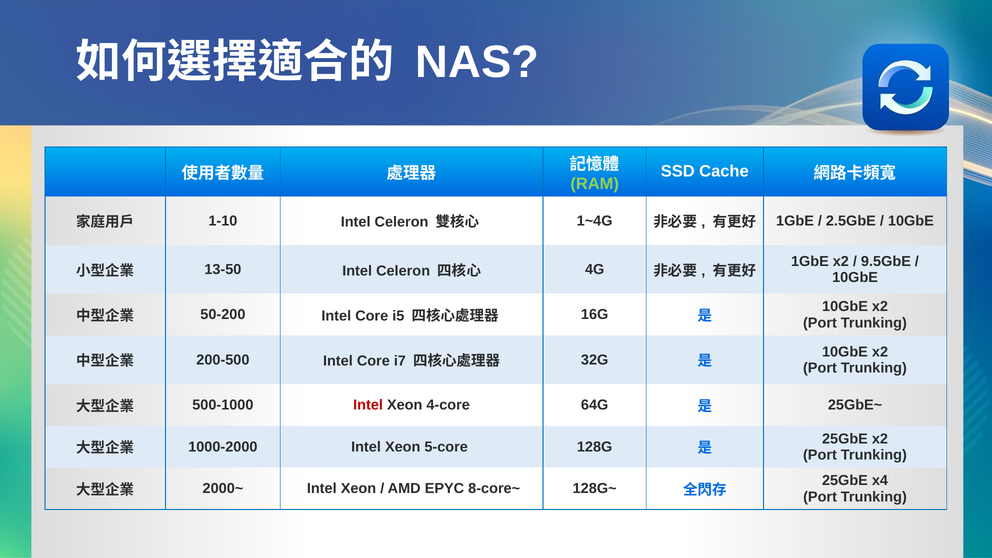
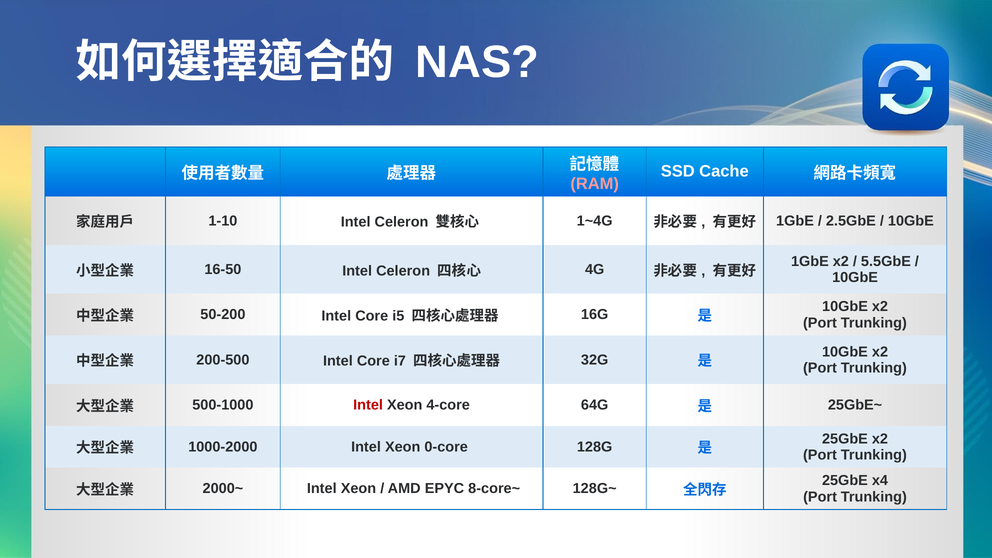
RAM colour: light green -> pink
9.5GbE: 9.5GbE -> 5.5GbE
13-50: 13-50 -> 16-50
5-core: 5-core -> 0-core
